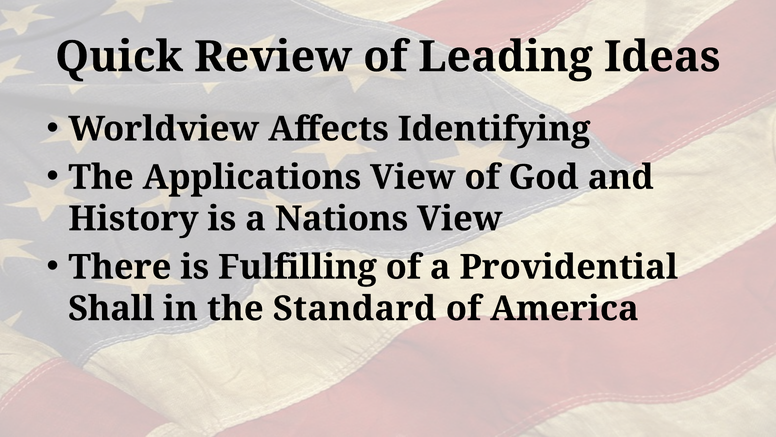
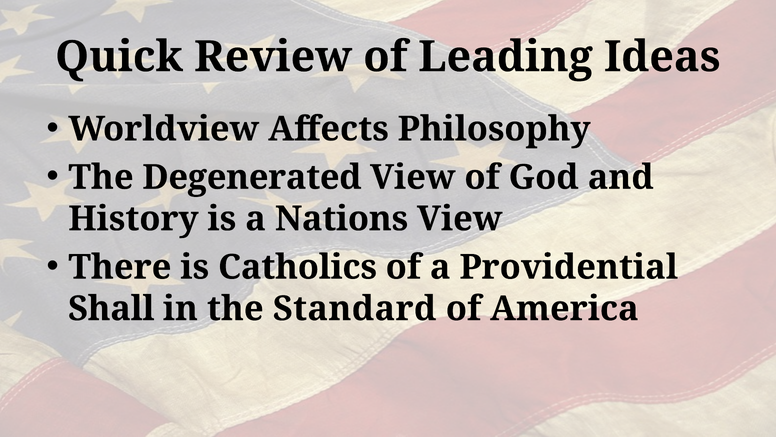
Identifying: Identifying -> Philosophy
Applications: Applications -> Degenerated
Fulfilling: Fulfilling -> Catholics
